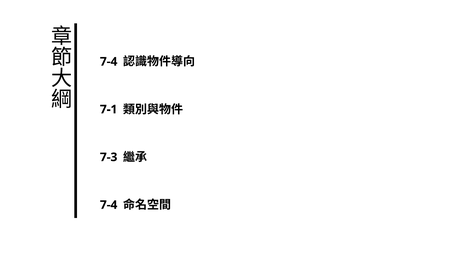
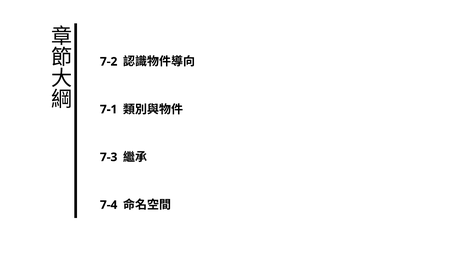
7-4 at (109, 62): 7-4 -> 7-2
